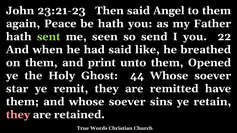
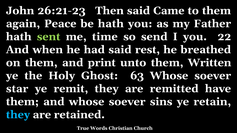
23:21-23: 23:21-23 -> 26:21-23
Angel: Angel -> Came
seen: seen -> time
like: like -> rest
Opened: Opened -> Written
44: 44 -> 63
they at (18, 115) colour: pink -> light blue
